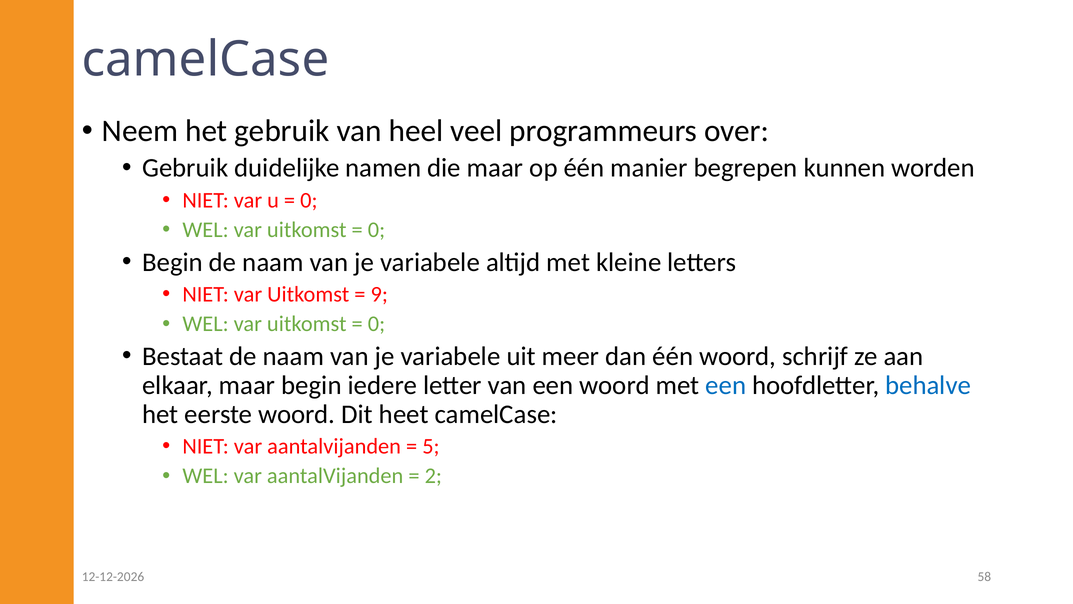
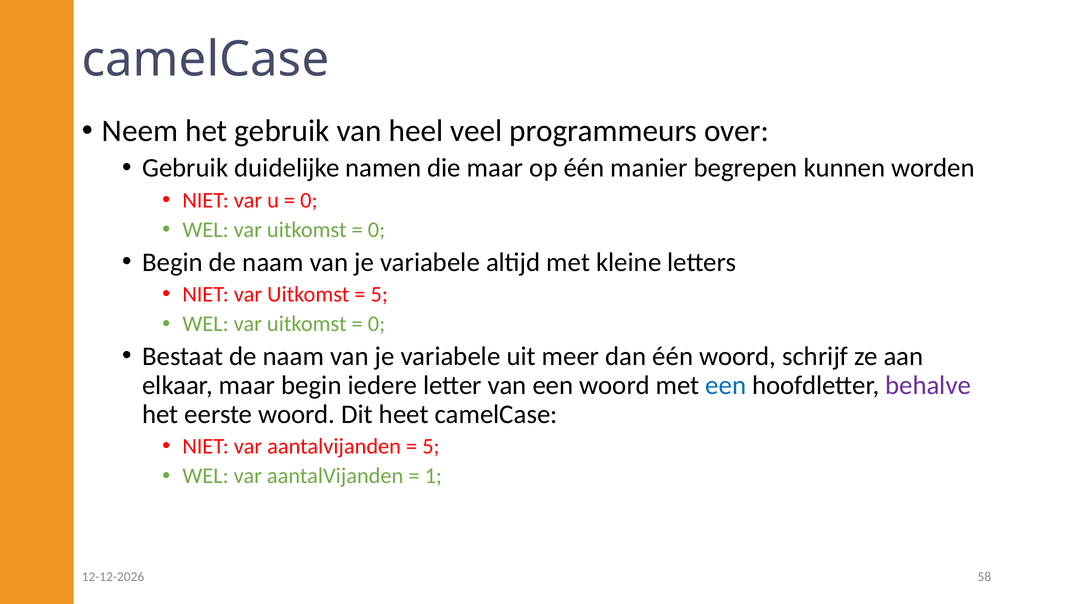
9 at (379, 294): 9 -> 5
behalve colour: blue -> purple
2: 2 -> 1
